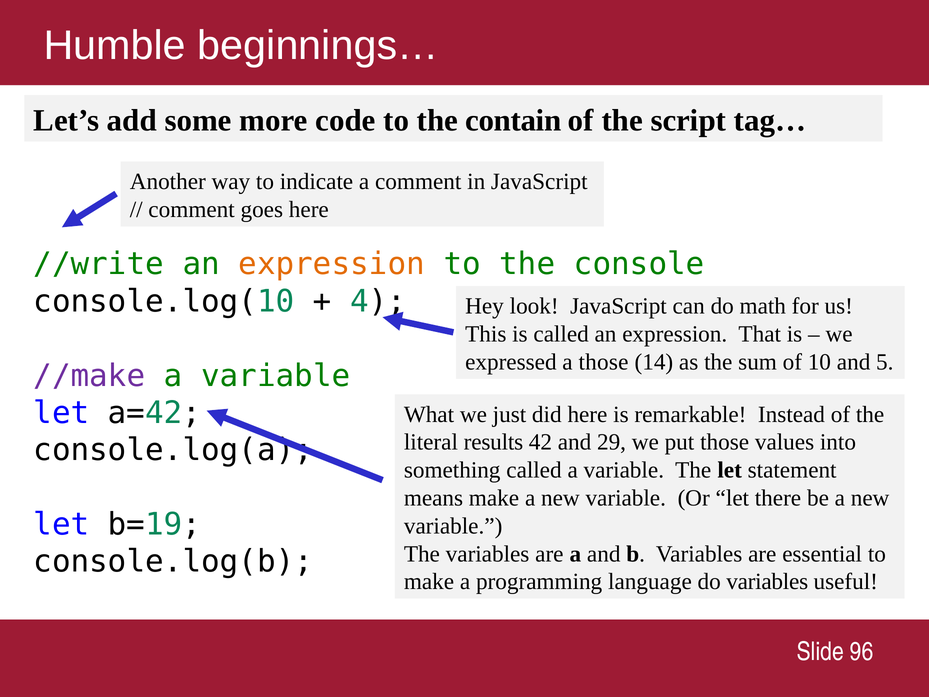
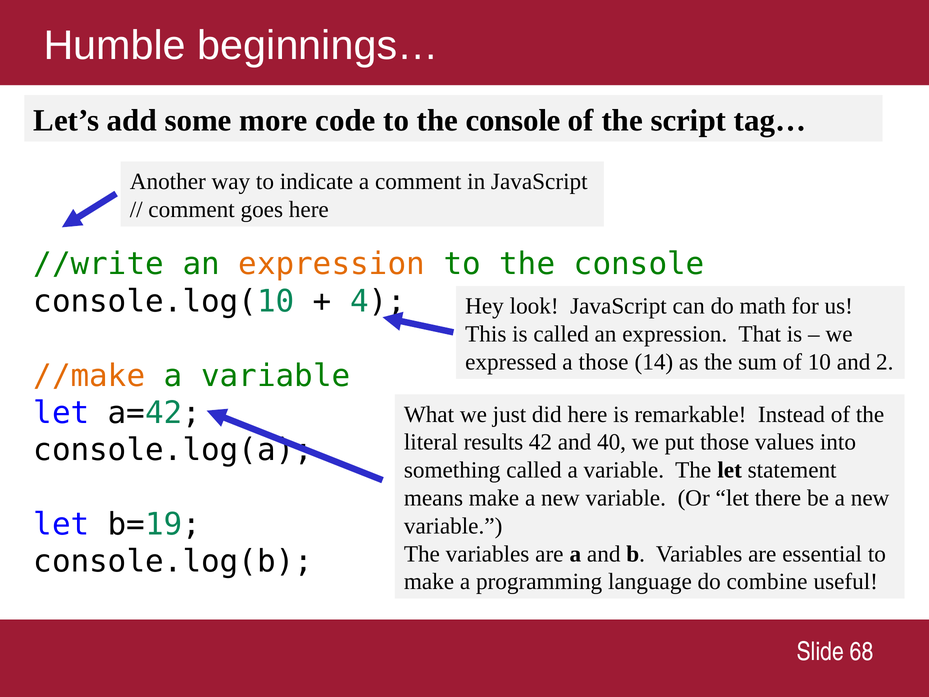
code to the contain: contain -> console
5: 5 -> 2
//make colour: purple -> orange
29: 29 -> 40
do variables: variables -> combine
96: 96 -> 68
